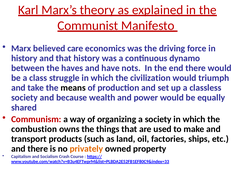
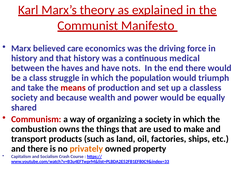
dynamo: dynamo -> medical
civilization: civilization -> population
means colour: black -> red
